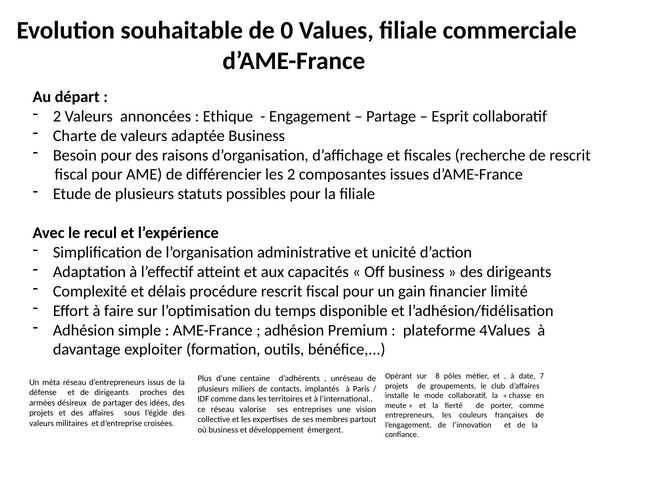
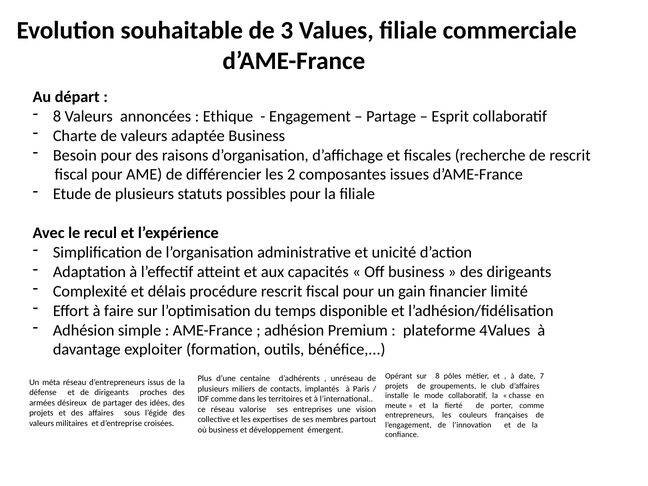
0: 0 -> 3
2 at (57, 116): 2 -> 8
